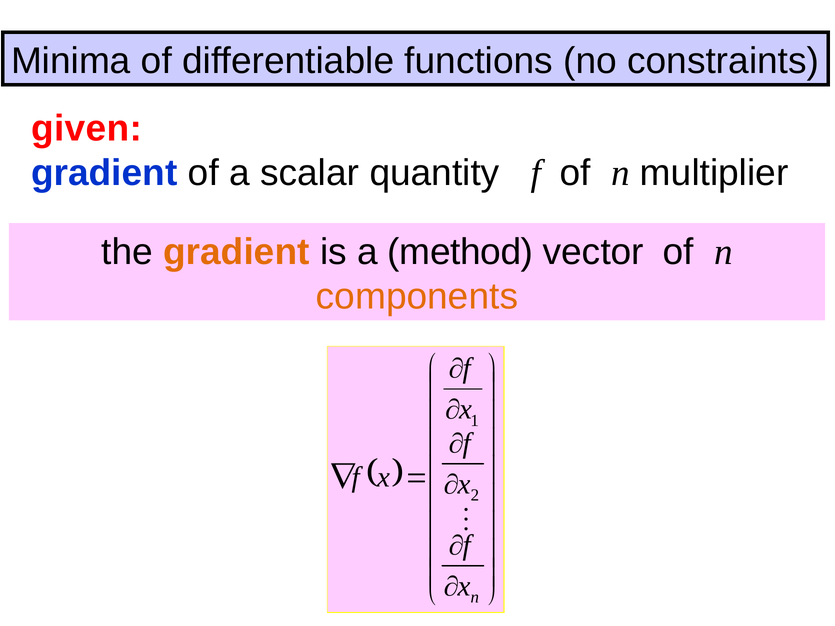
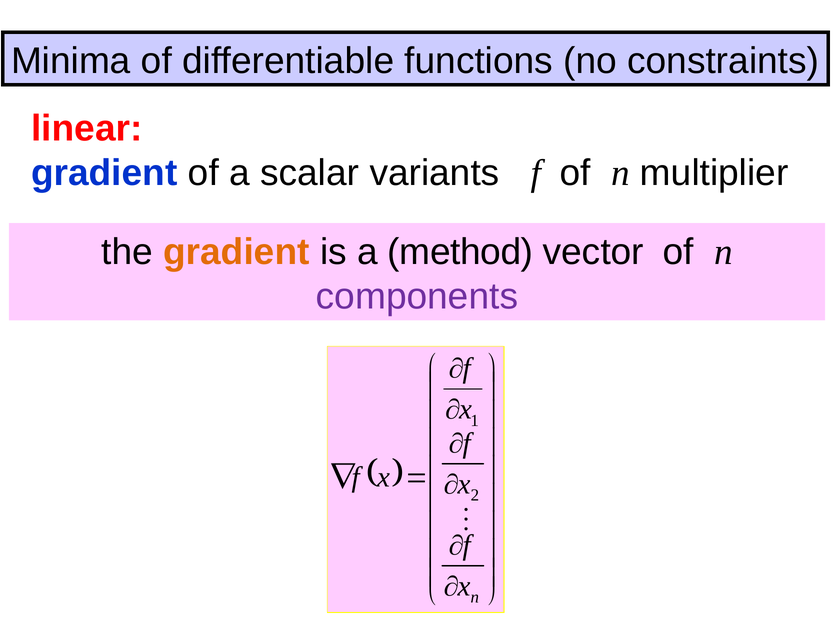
given: given -> linear
quantity: quantity -> variants
components colour: orange -> purple
